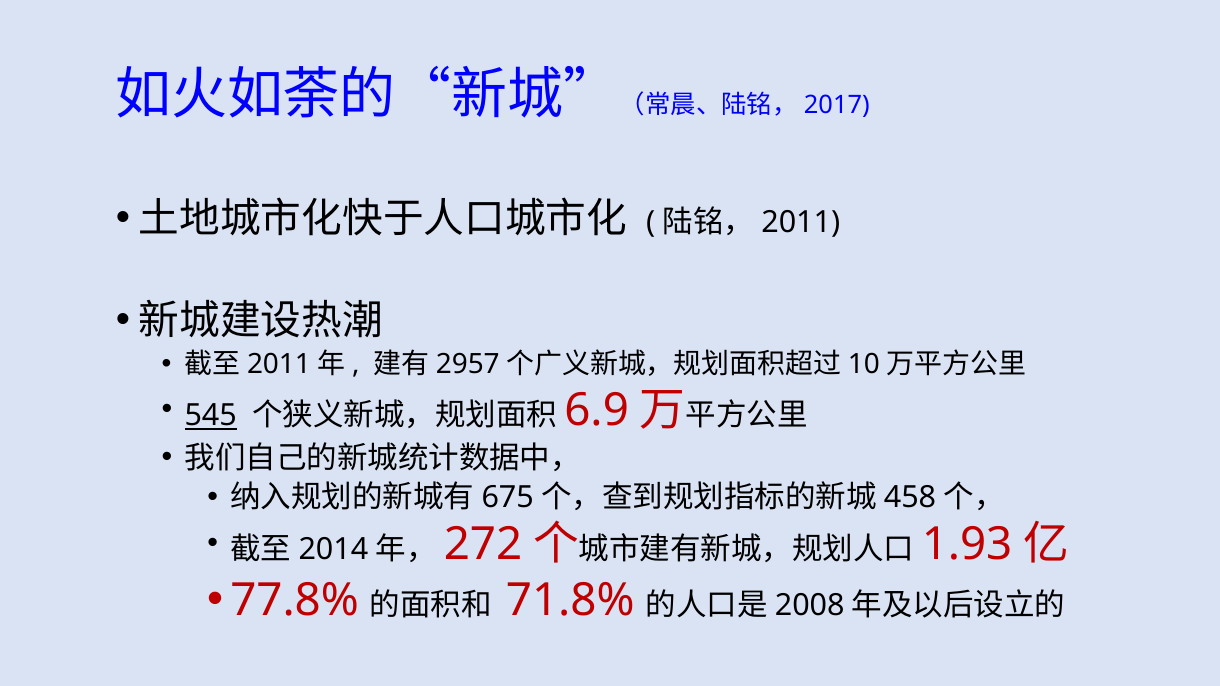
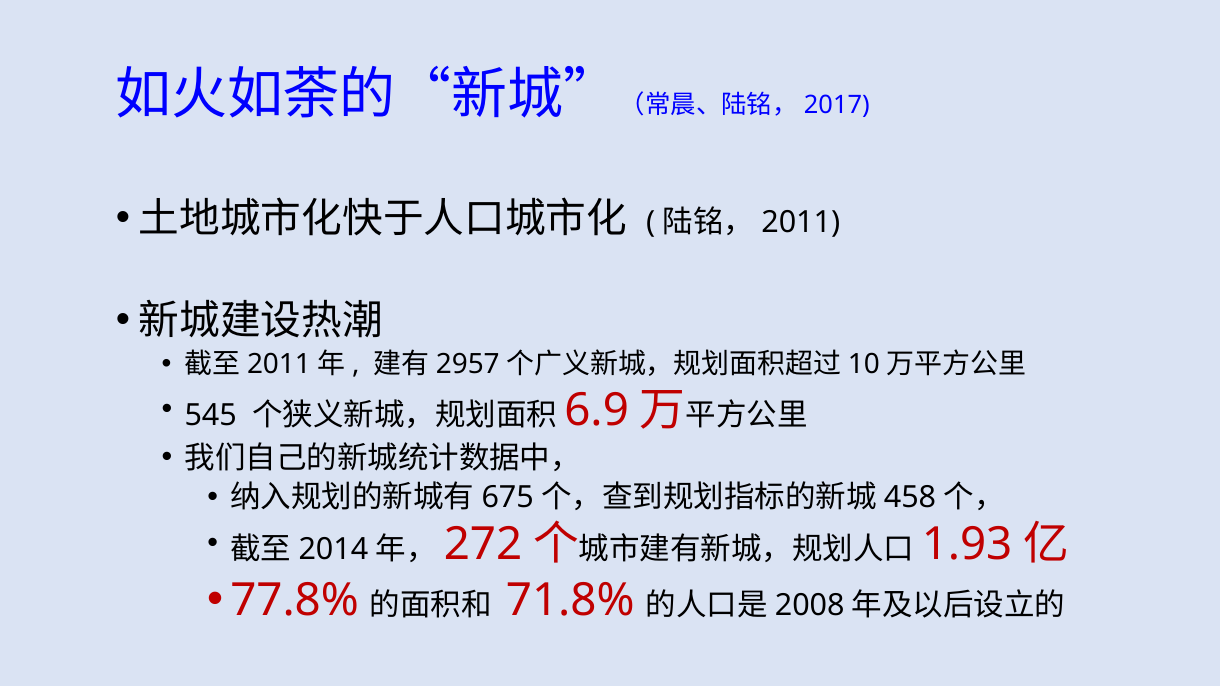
545 underline: present -> none
